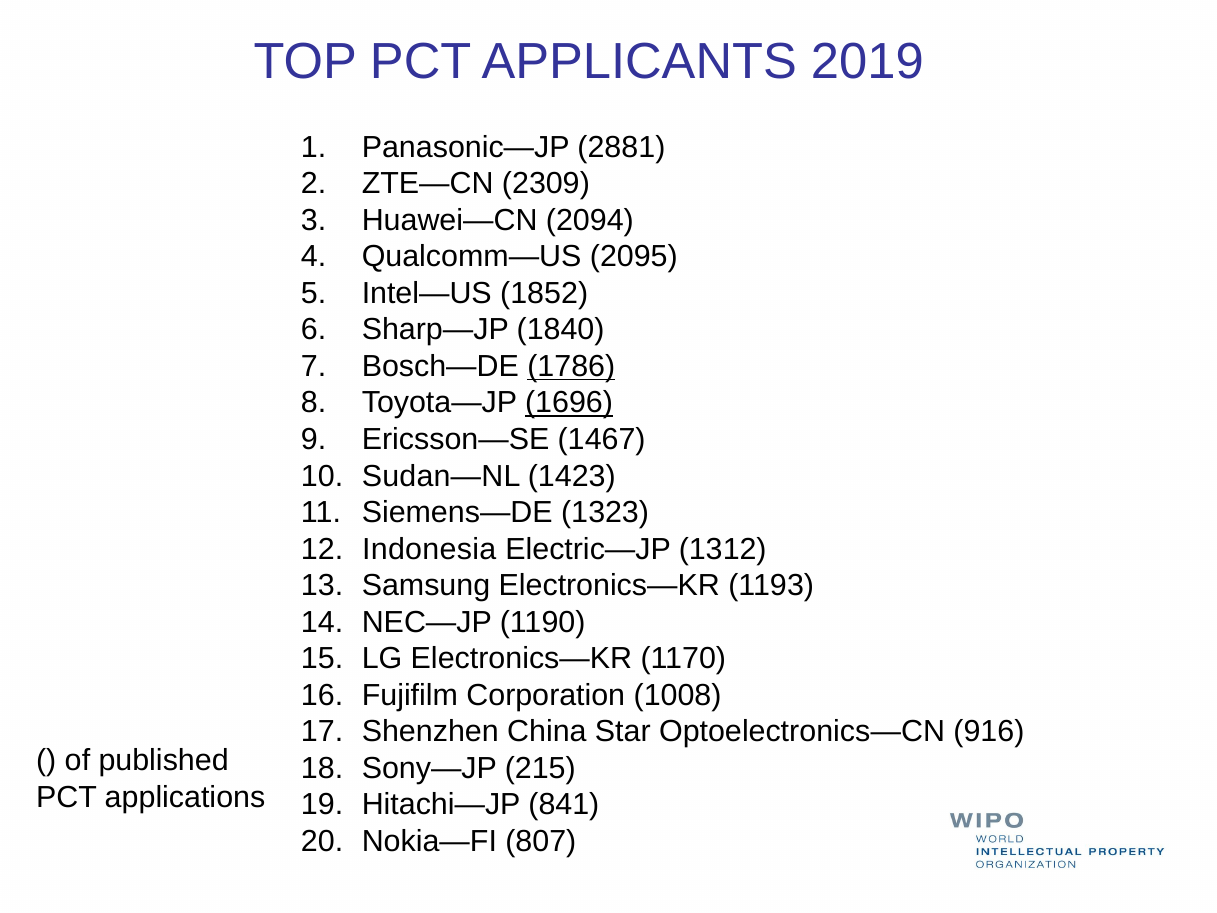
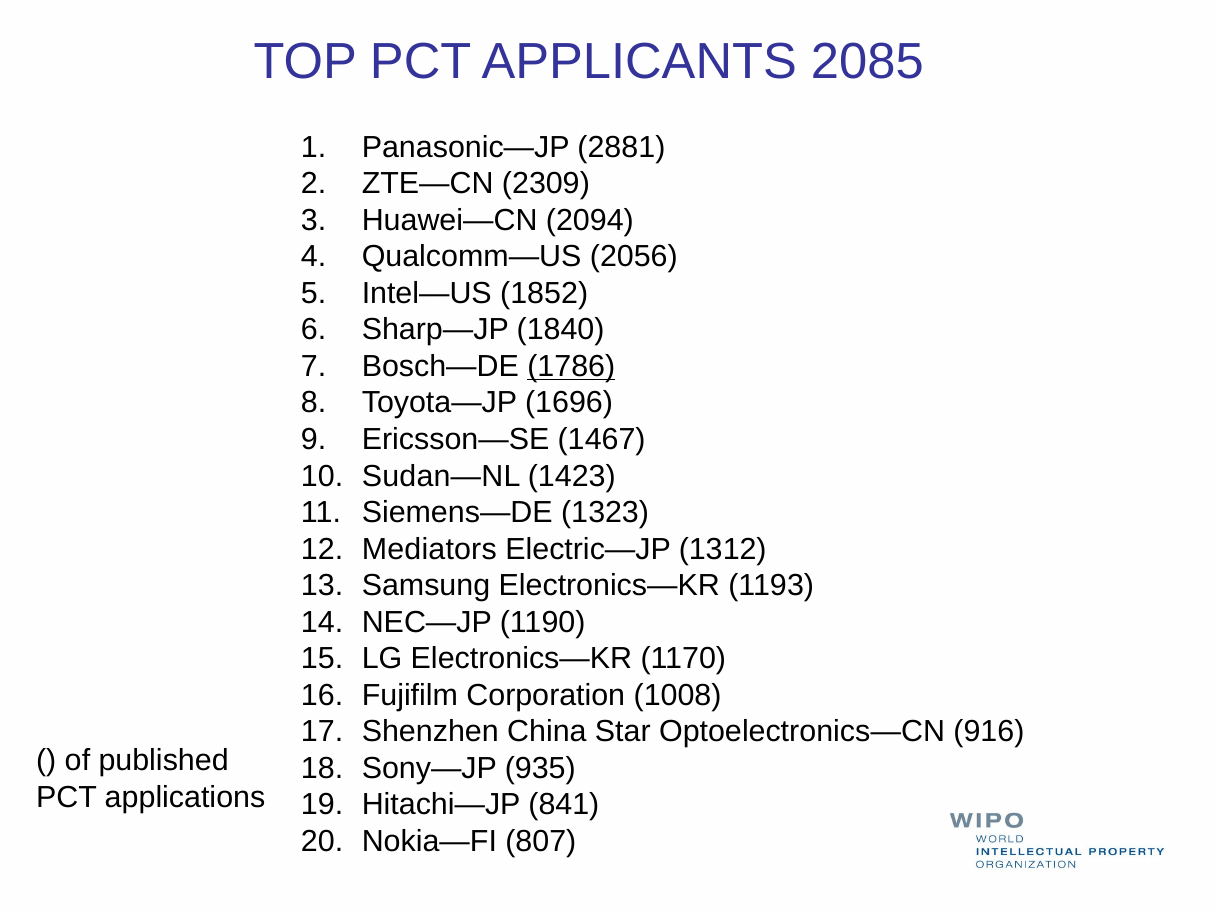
2019: 2019 -> 2085
2095: 2095 -> 2056
1696 underline: present -> none
Indonesia: Indonesia -> Mediators
215: 215 -> 935
